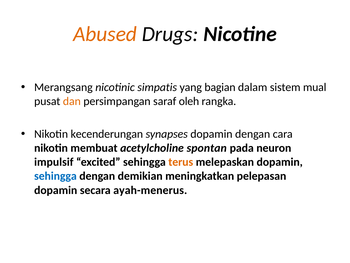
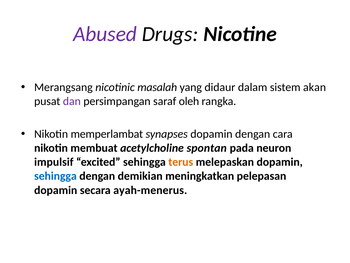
Abused colour: orange -> purple
simpatis: simpatis -> masalah
bagian: bagian -> didaur
mual: mual -> akan
dan colour: orange -> purple
kecenderungan: kecenderungan -> memperlambat
